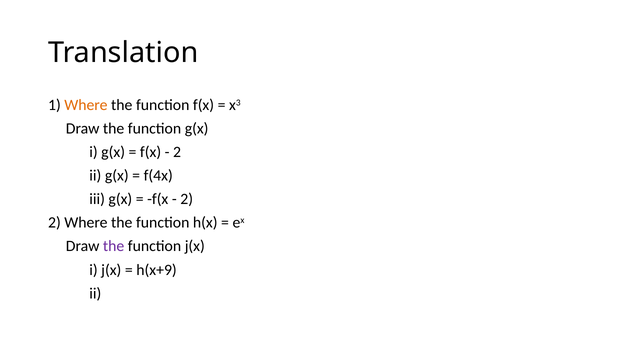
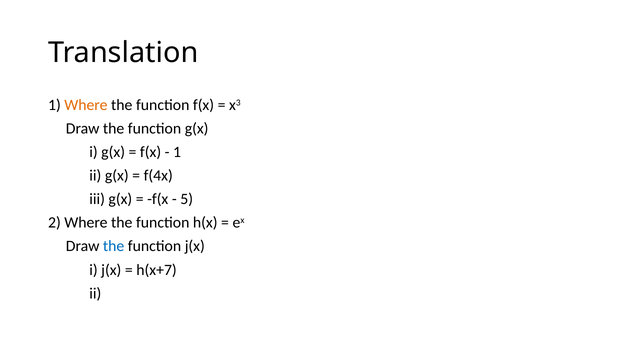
2 at (177, 152): 2 -> 1
2 at (187, 199): 2 -> 5
the at (114, 247) colour: purple -> blue
h(x+9: h(x+9 -> h(x+7
